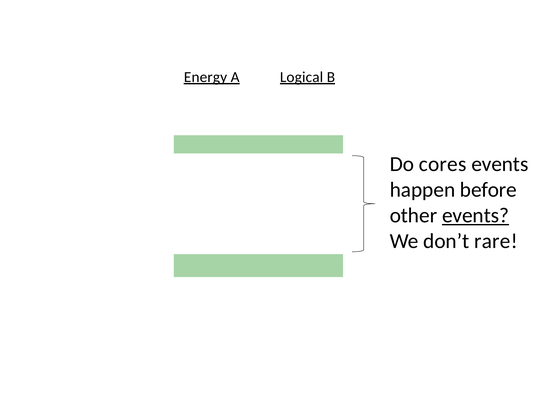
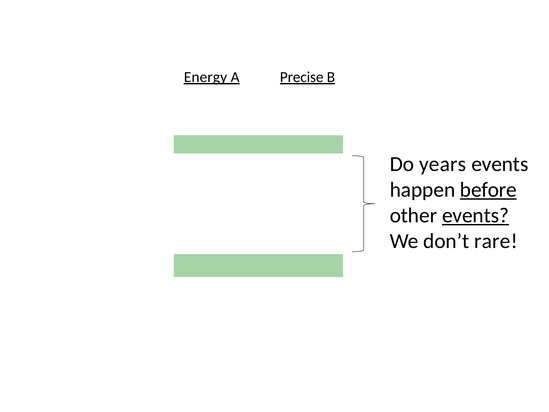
Logical: Logical -> Precise
cores: cores -> years
before underline: none -> present
